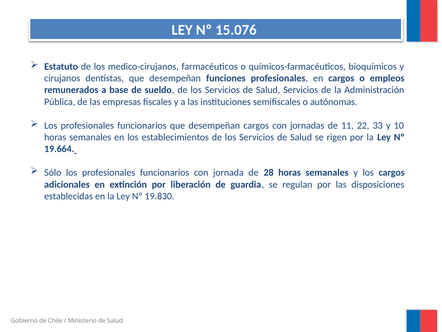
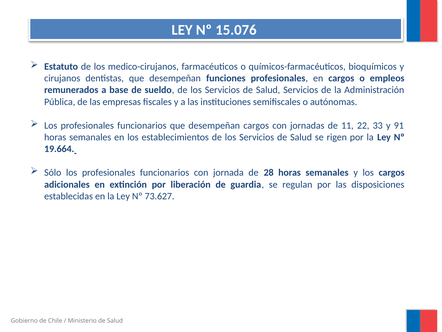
10: 10 -> 91
19.830: 19.830 -> 73.627
